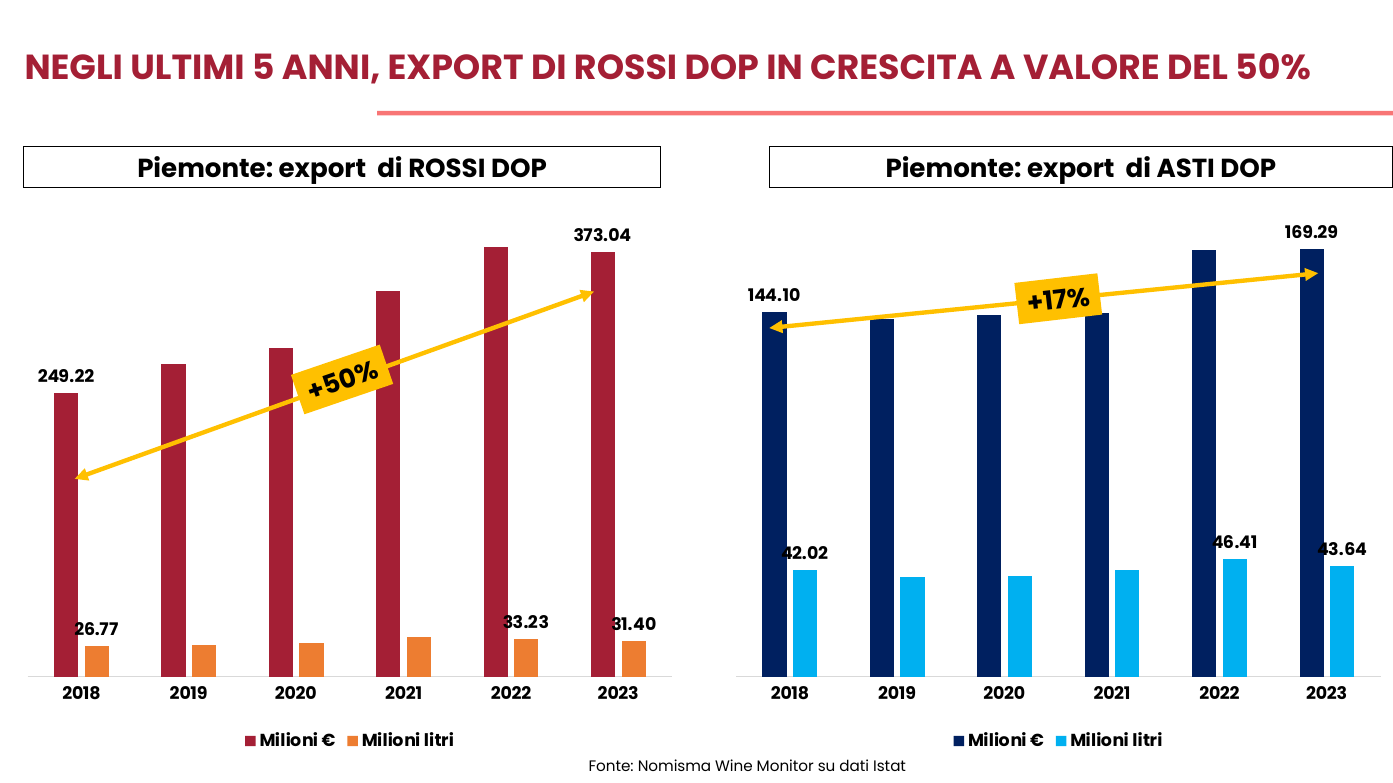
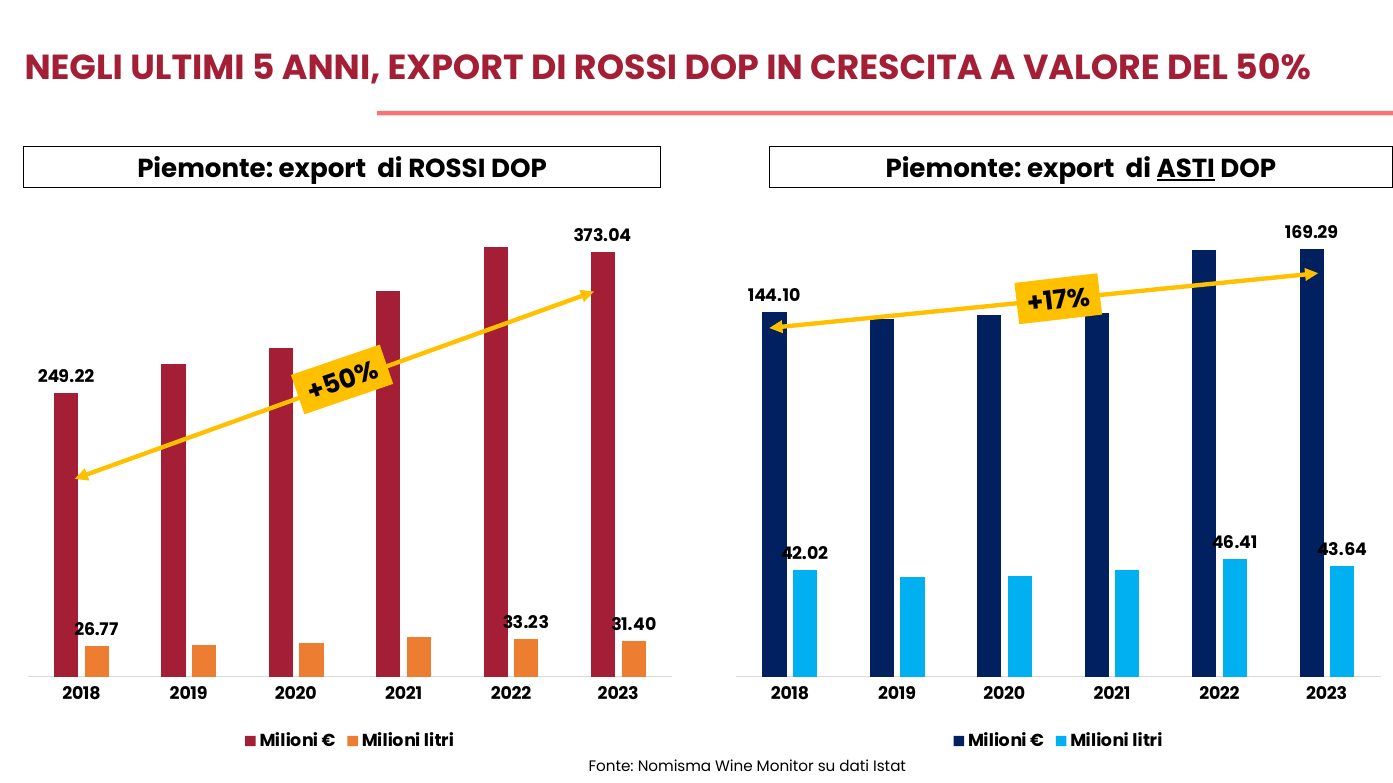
ASTI underline: none -> present
